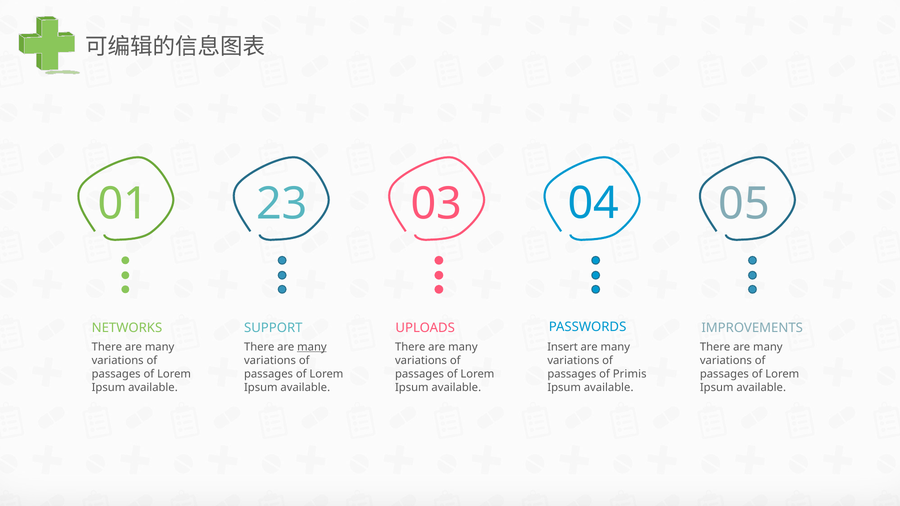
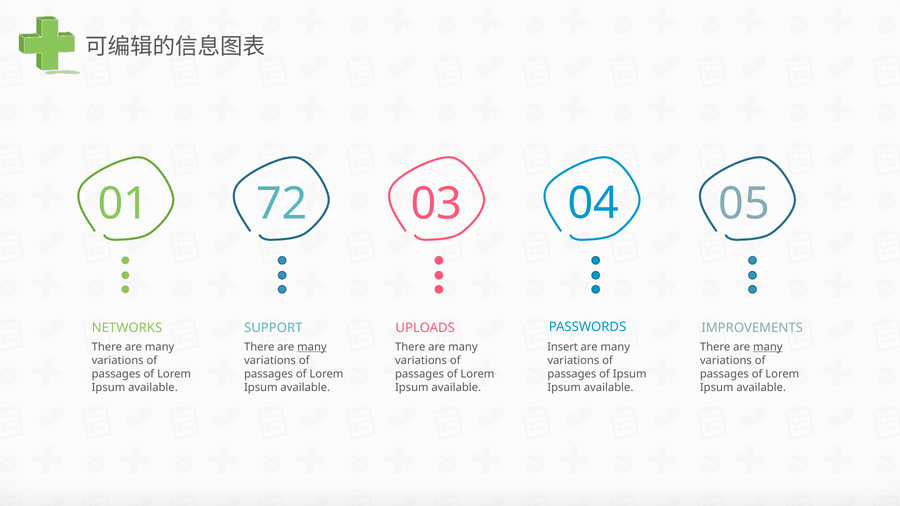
23: 23 -> 72
many at (768, 347) underline: none -> present
of Primis: Primis -> Ipsum
